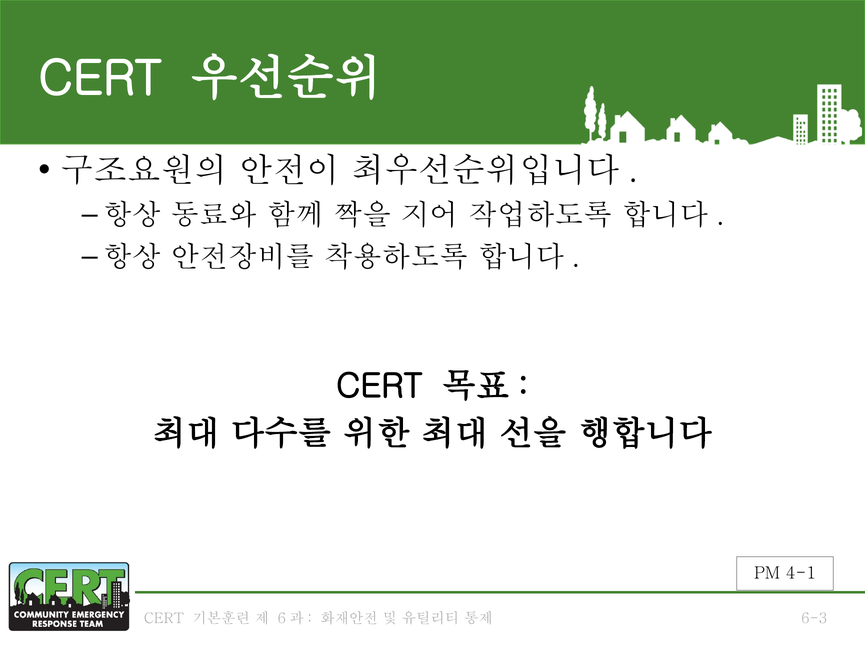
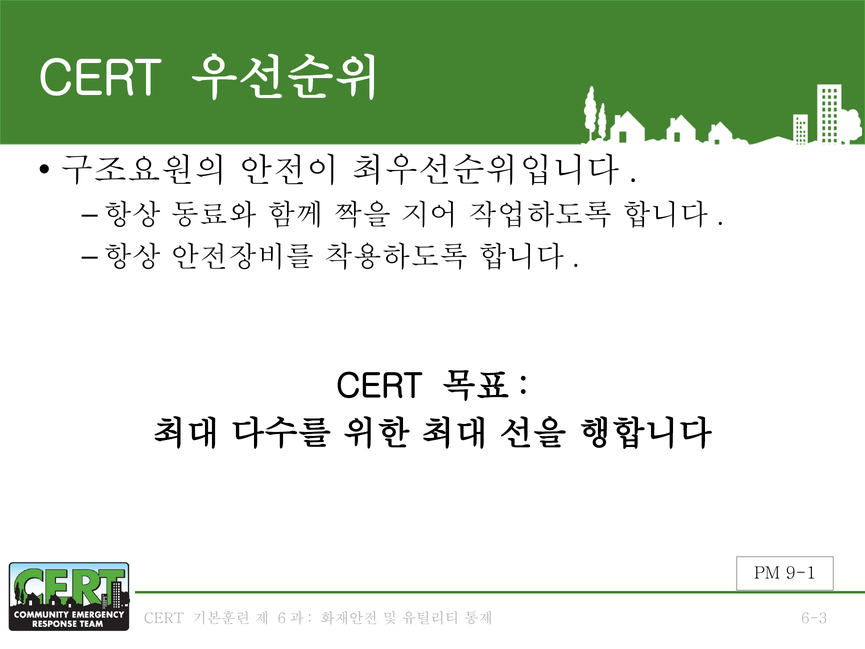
4-1: 4-1 -> 9-1
